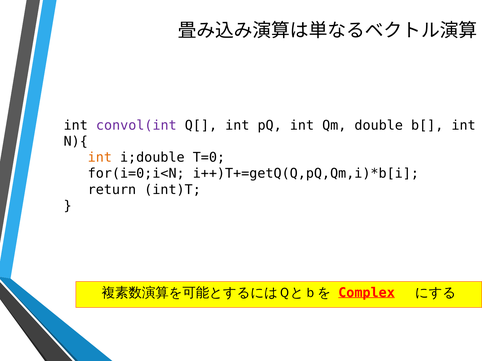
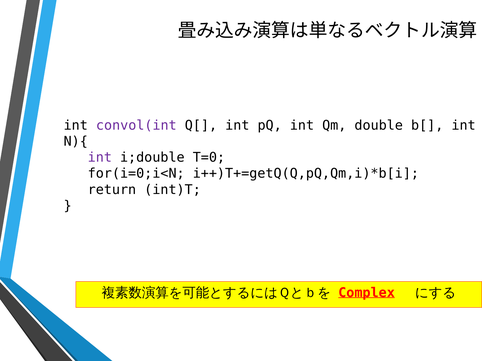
int at (100, 158) colour: orange -> purple
